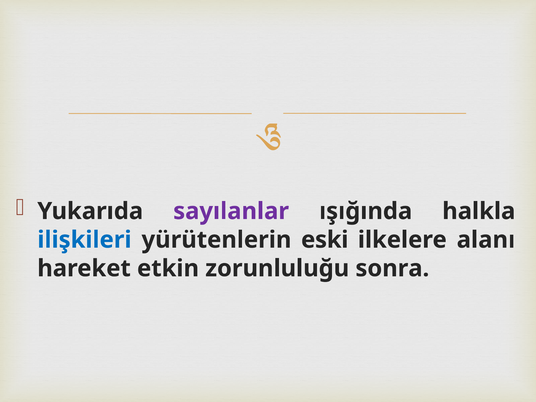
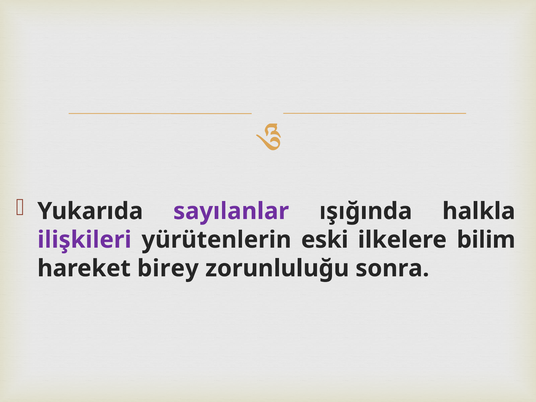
ilişkileri colour: blue -> purple
alanı: alanı -> bilim
etkin: etkin -> birey
